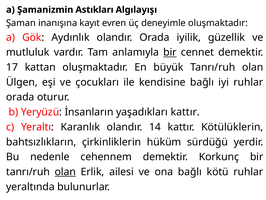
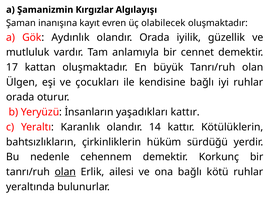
Astıkları: Astıkları -> Kırgızlar
deneyimle: deneyimle -> olabilecek
bir at (170, 52) underline: present -> none
